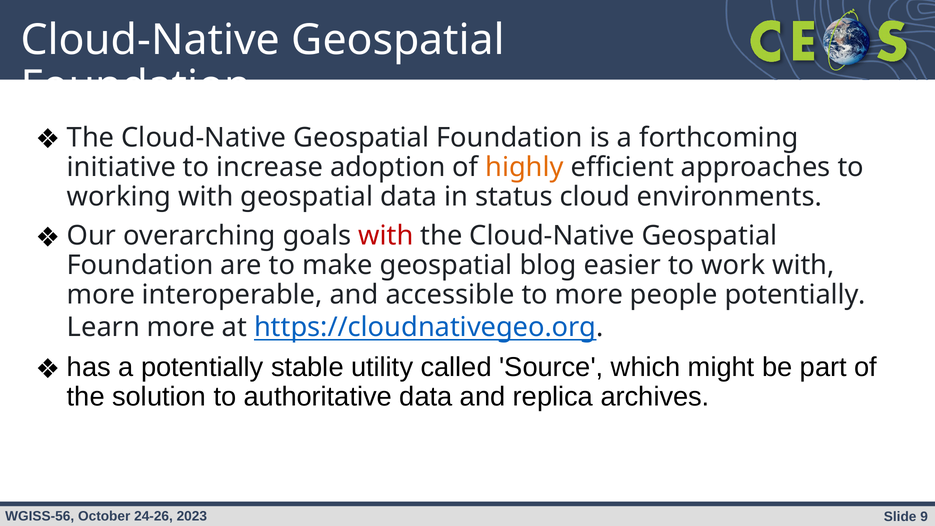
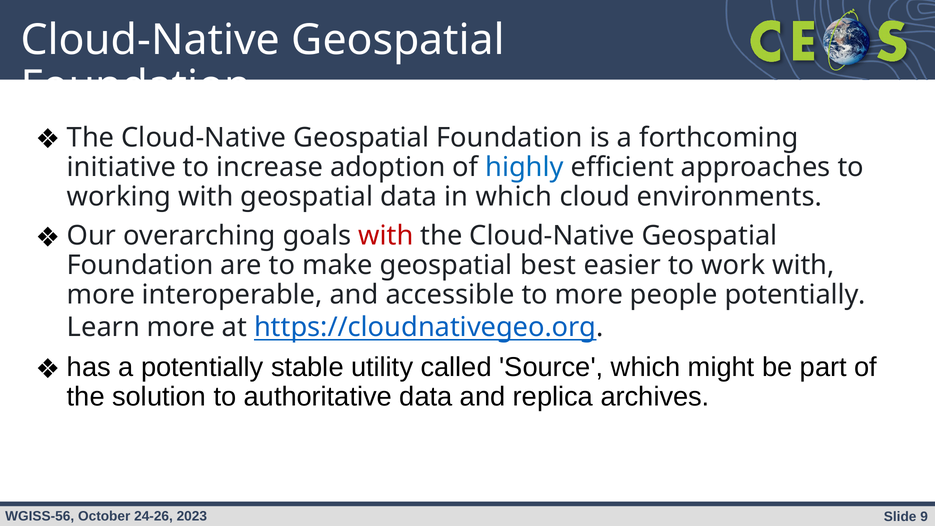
highly colour: orange -> blue
in status: status -> which
blog: blog -> best
